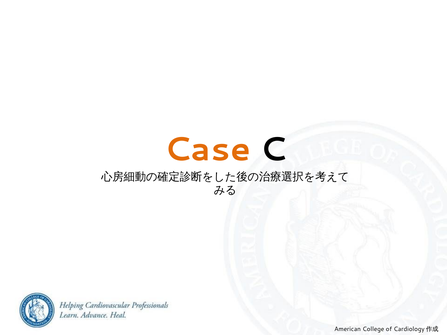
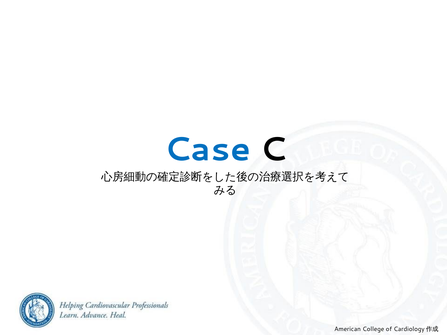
Case colour: orange -> blue
